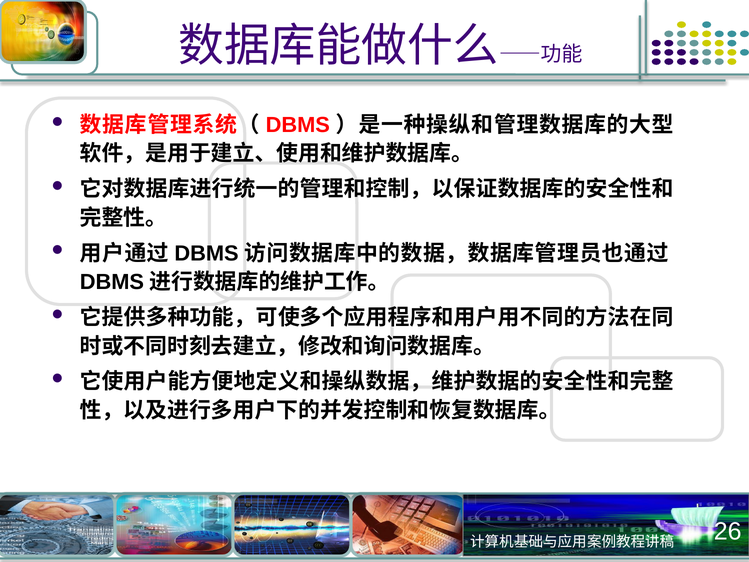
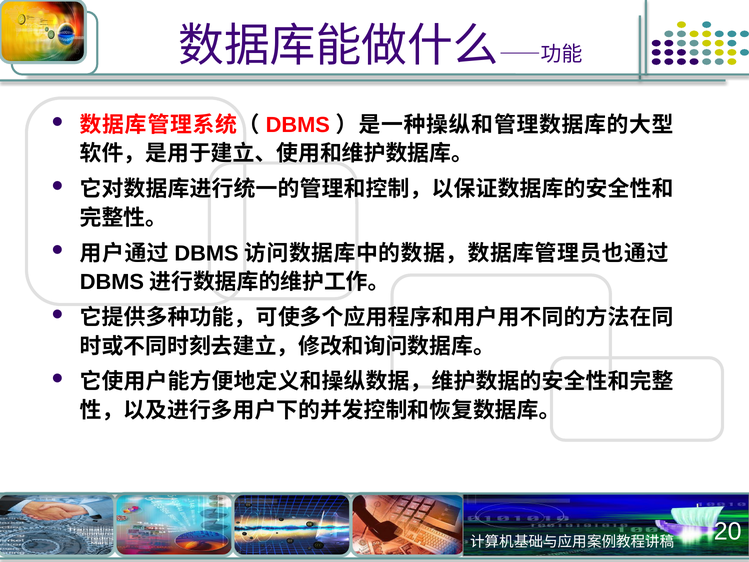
26: 26 -> 20
